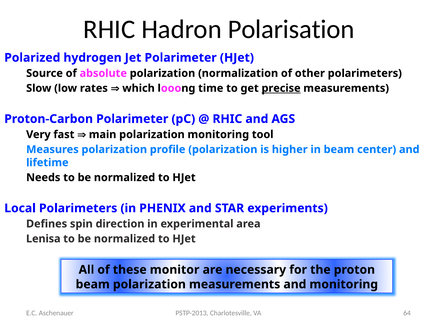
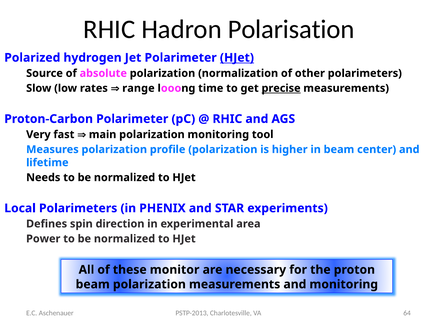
HJet at (237, 58) underline: none -> present
which: which -> range
Lenisa: Lenisa -> Power
